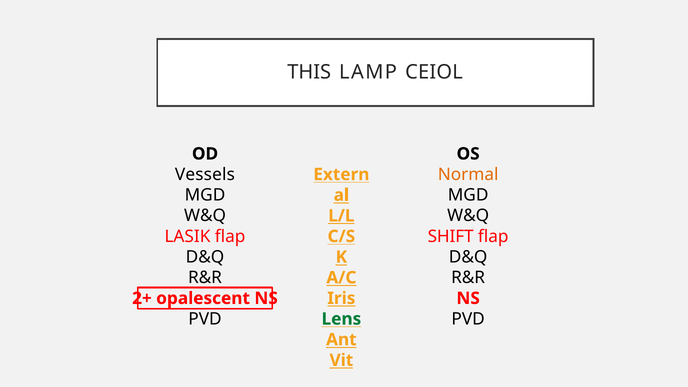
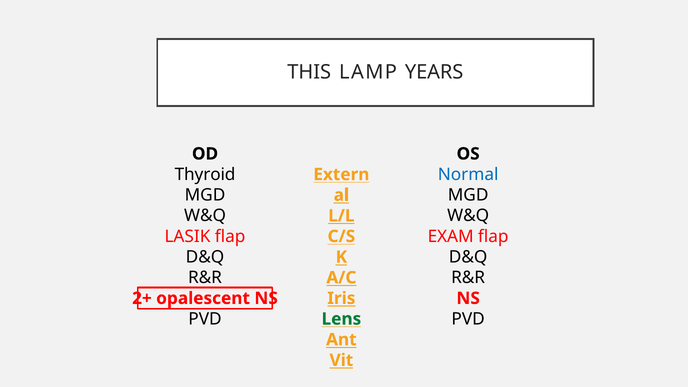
CEIOL: CEIOL -> YEARS
Vessels: Vessels -> Thyroid
Normal colour: orange -> blue
SHIFT: SHIFT -> EXAM
